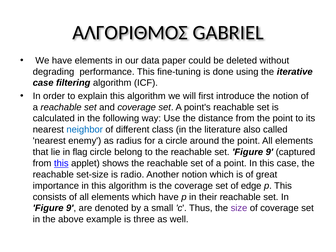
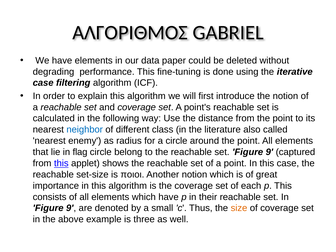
radio: radio -> ποιοι
edge: edge -> each
size colour: purple -> orange
